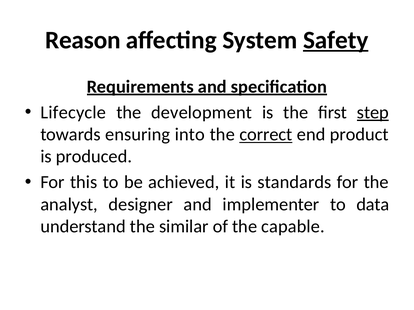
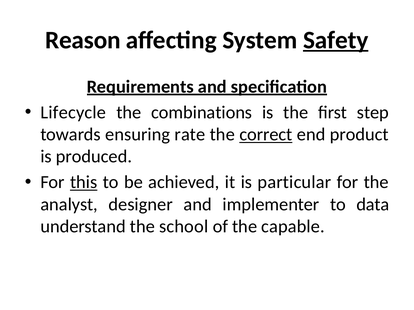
development: development -> combinations
step underline: present -> none
into: into -> rate
this underline: none -> present
standards: standards -> particular
similar: similar -> school
